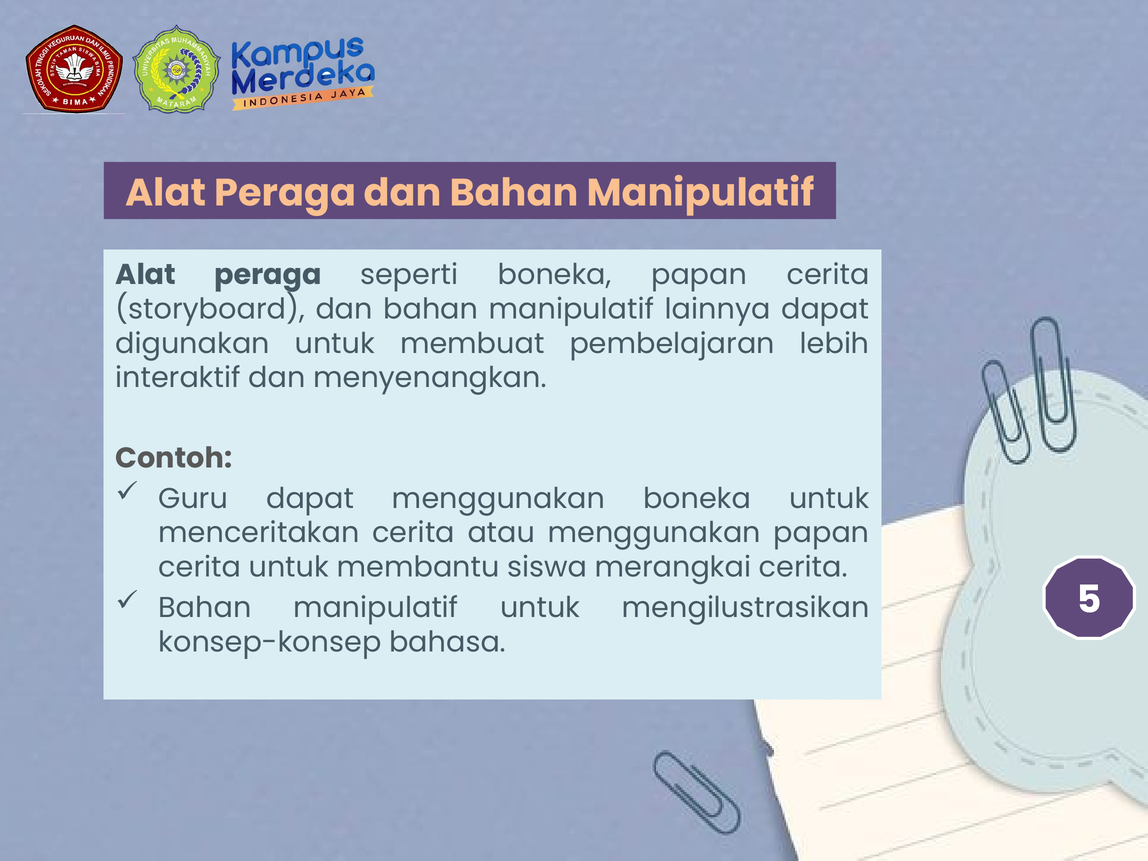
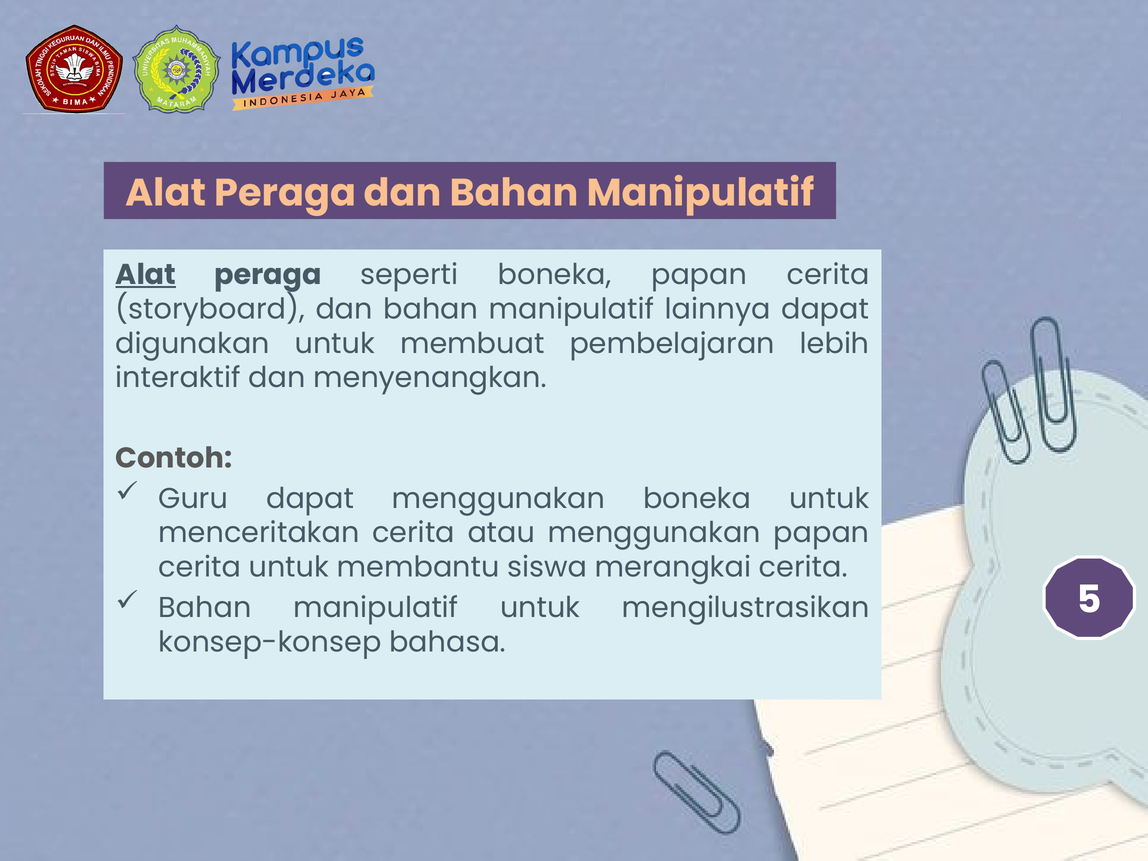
Alat at (146, 275) underline: none -> present
